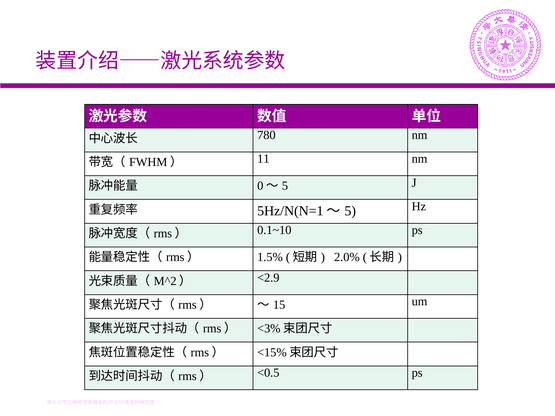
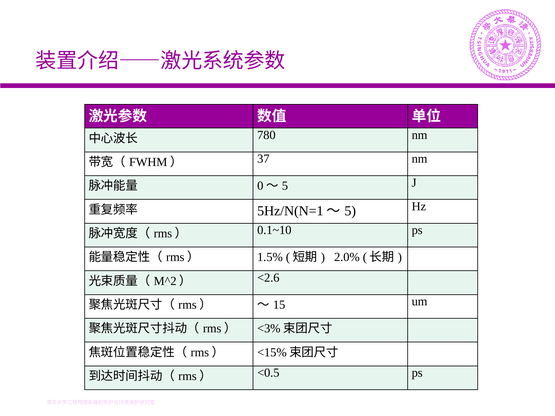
11: 11 -> 37
<2.9: <2.9 -> <2.6
